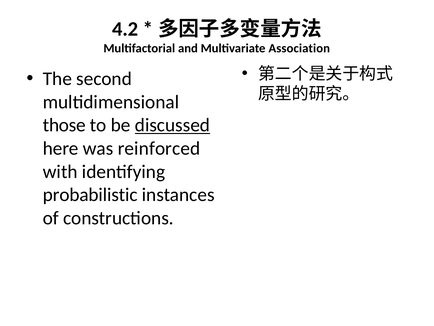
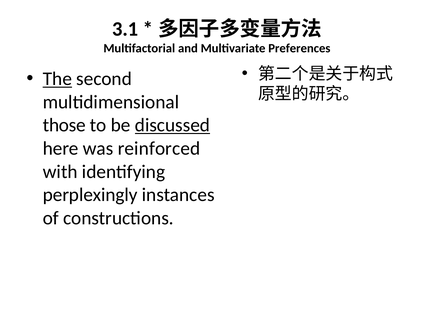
4.2: 4.2 -> 3.1
Association: Association -> Preferences
The underline: none -> present
probabilistic: probabilistic -> perplexingly
